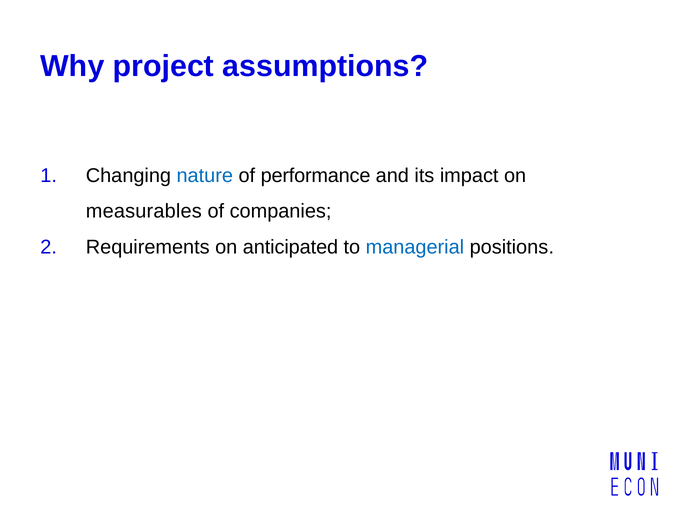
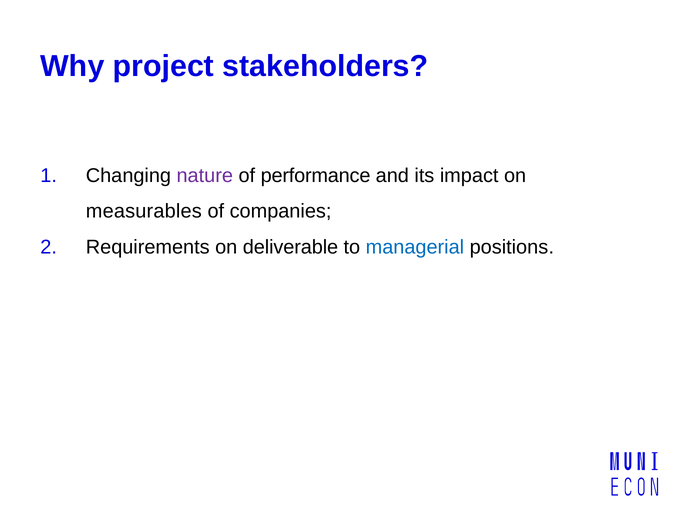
assumptions: assumptions -> stakeholders
nature colour: blue -> purple
anticipated: anticipated -> deliverable
